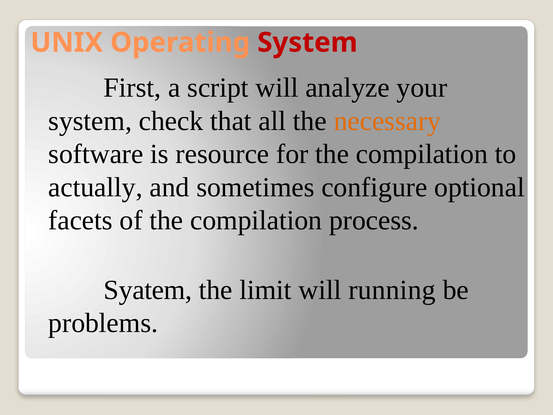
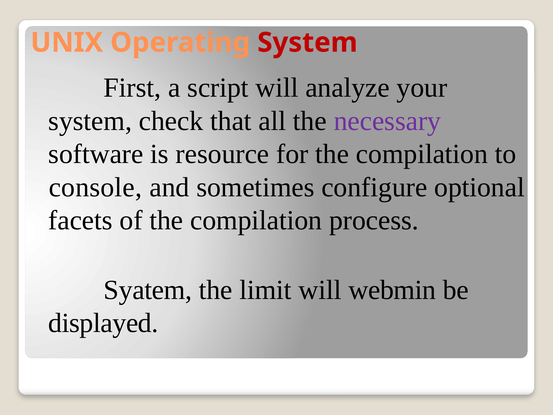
necessary colour: orange -> purple
actually: actually -> console
running: running -> webmin
problems: problems -> displayed
